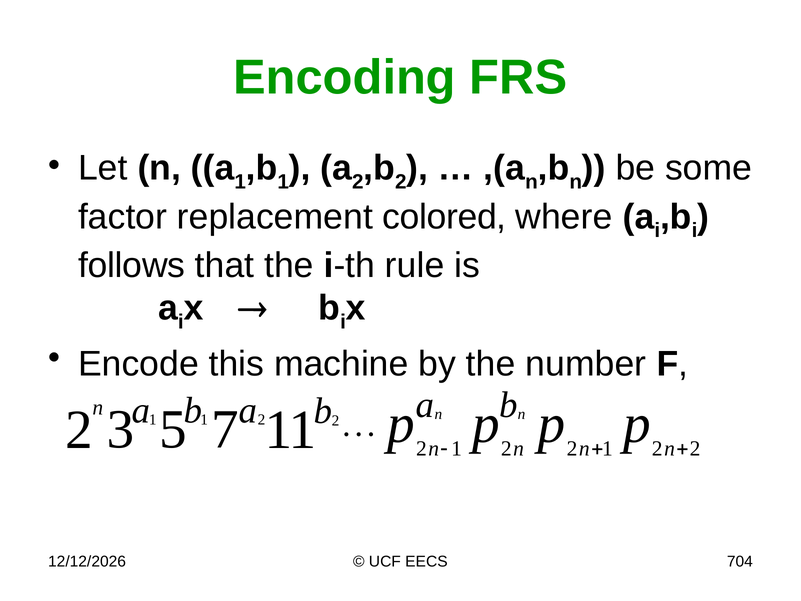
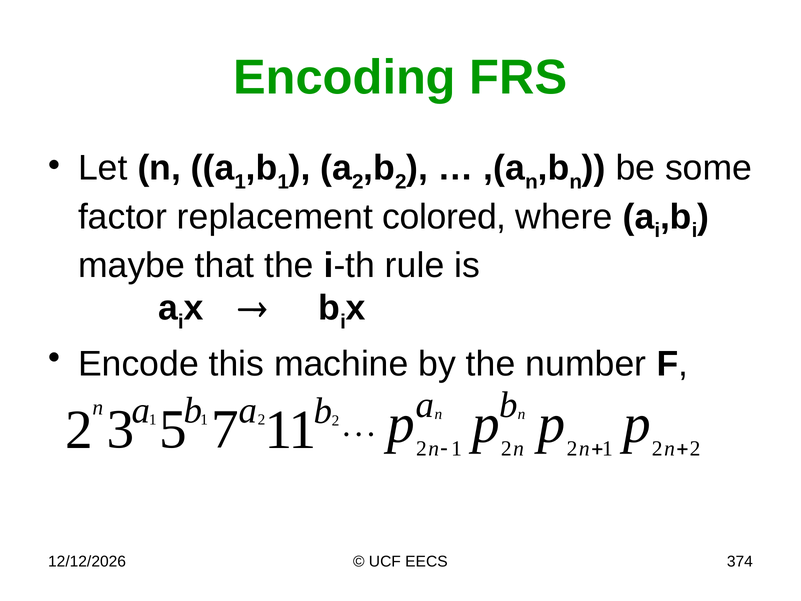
follows: follows -> maybe
704: 704 -> 374
